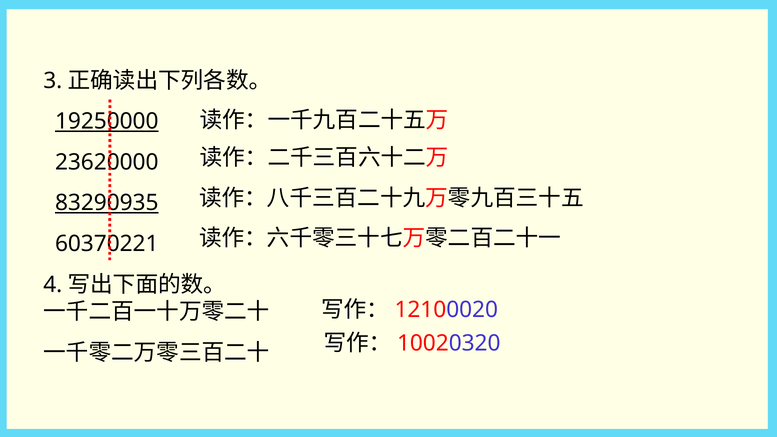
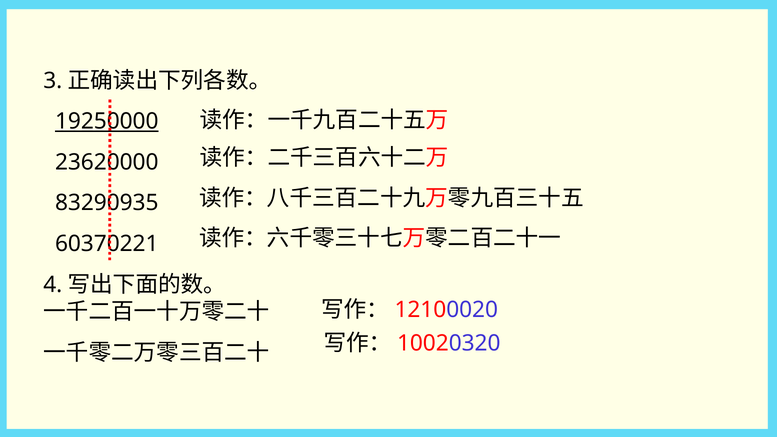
83290935 underline: present -> none
